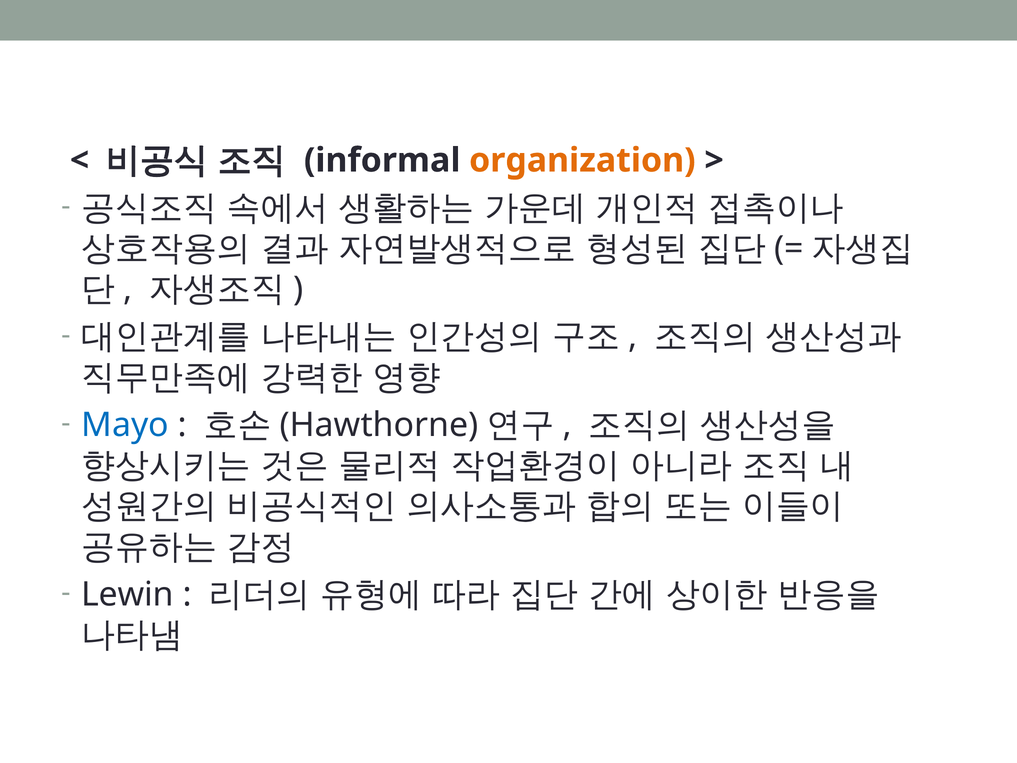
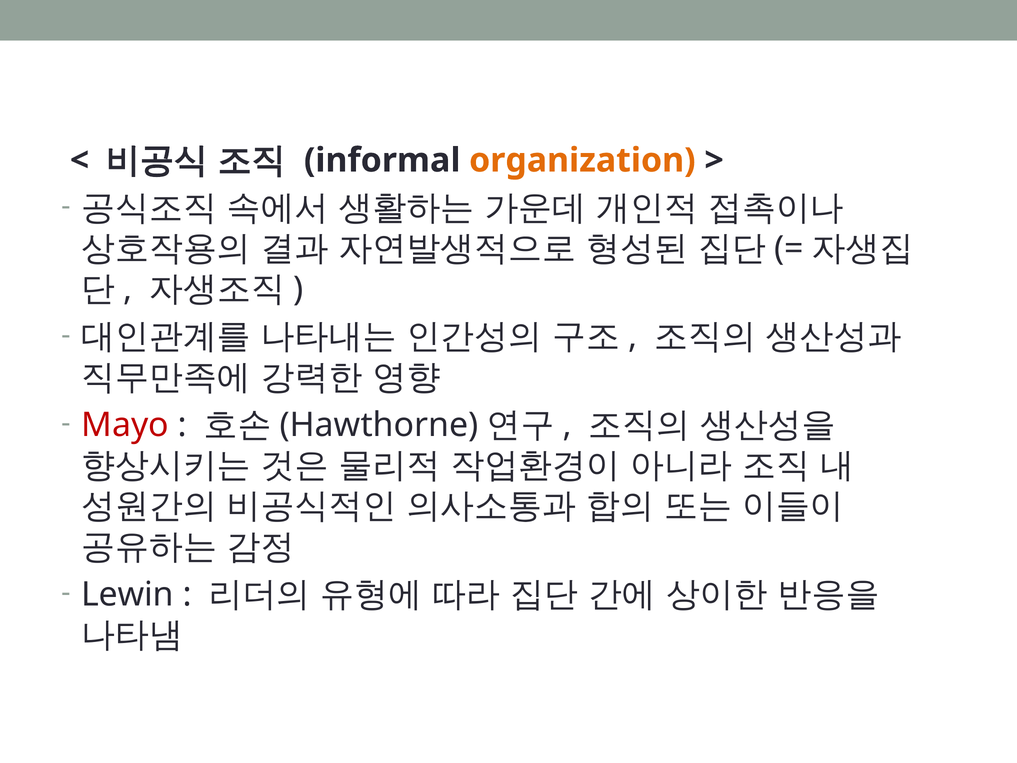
Mayo colour: blue -> red
